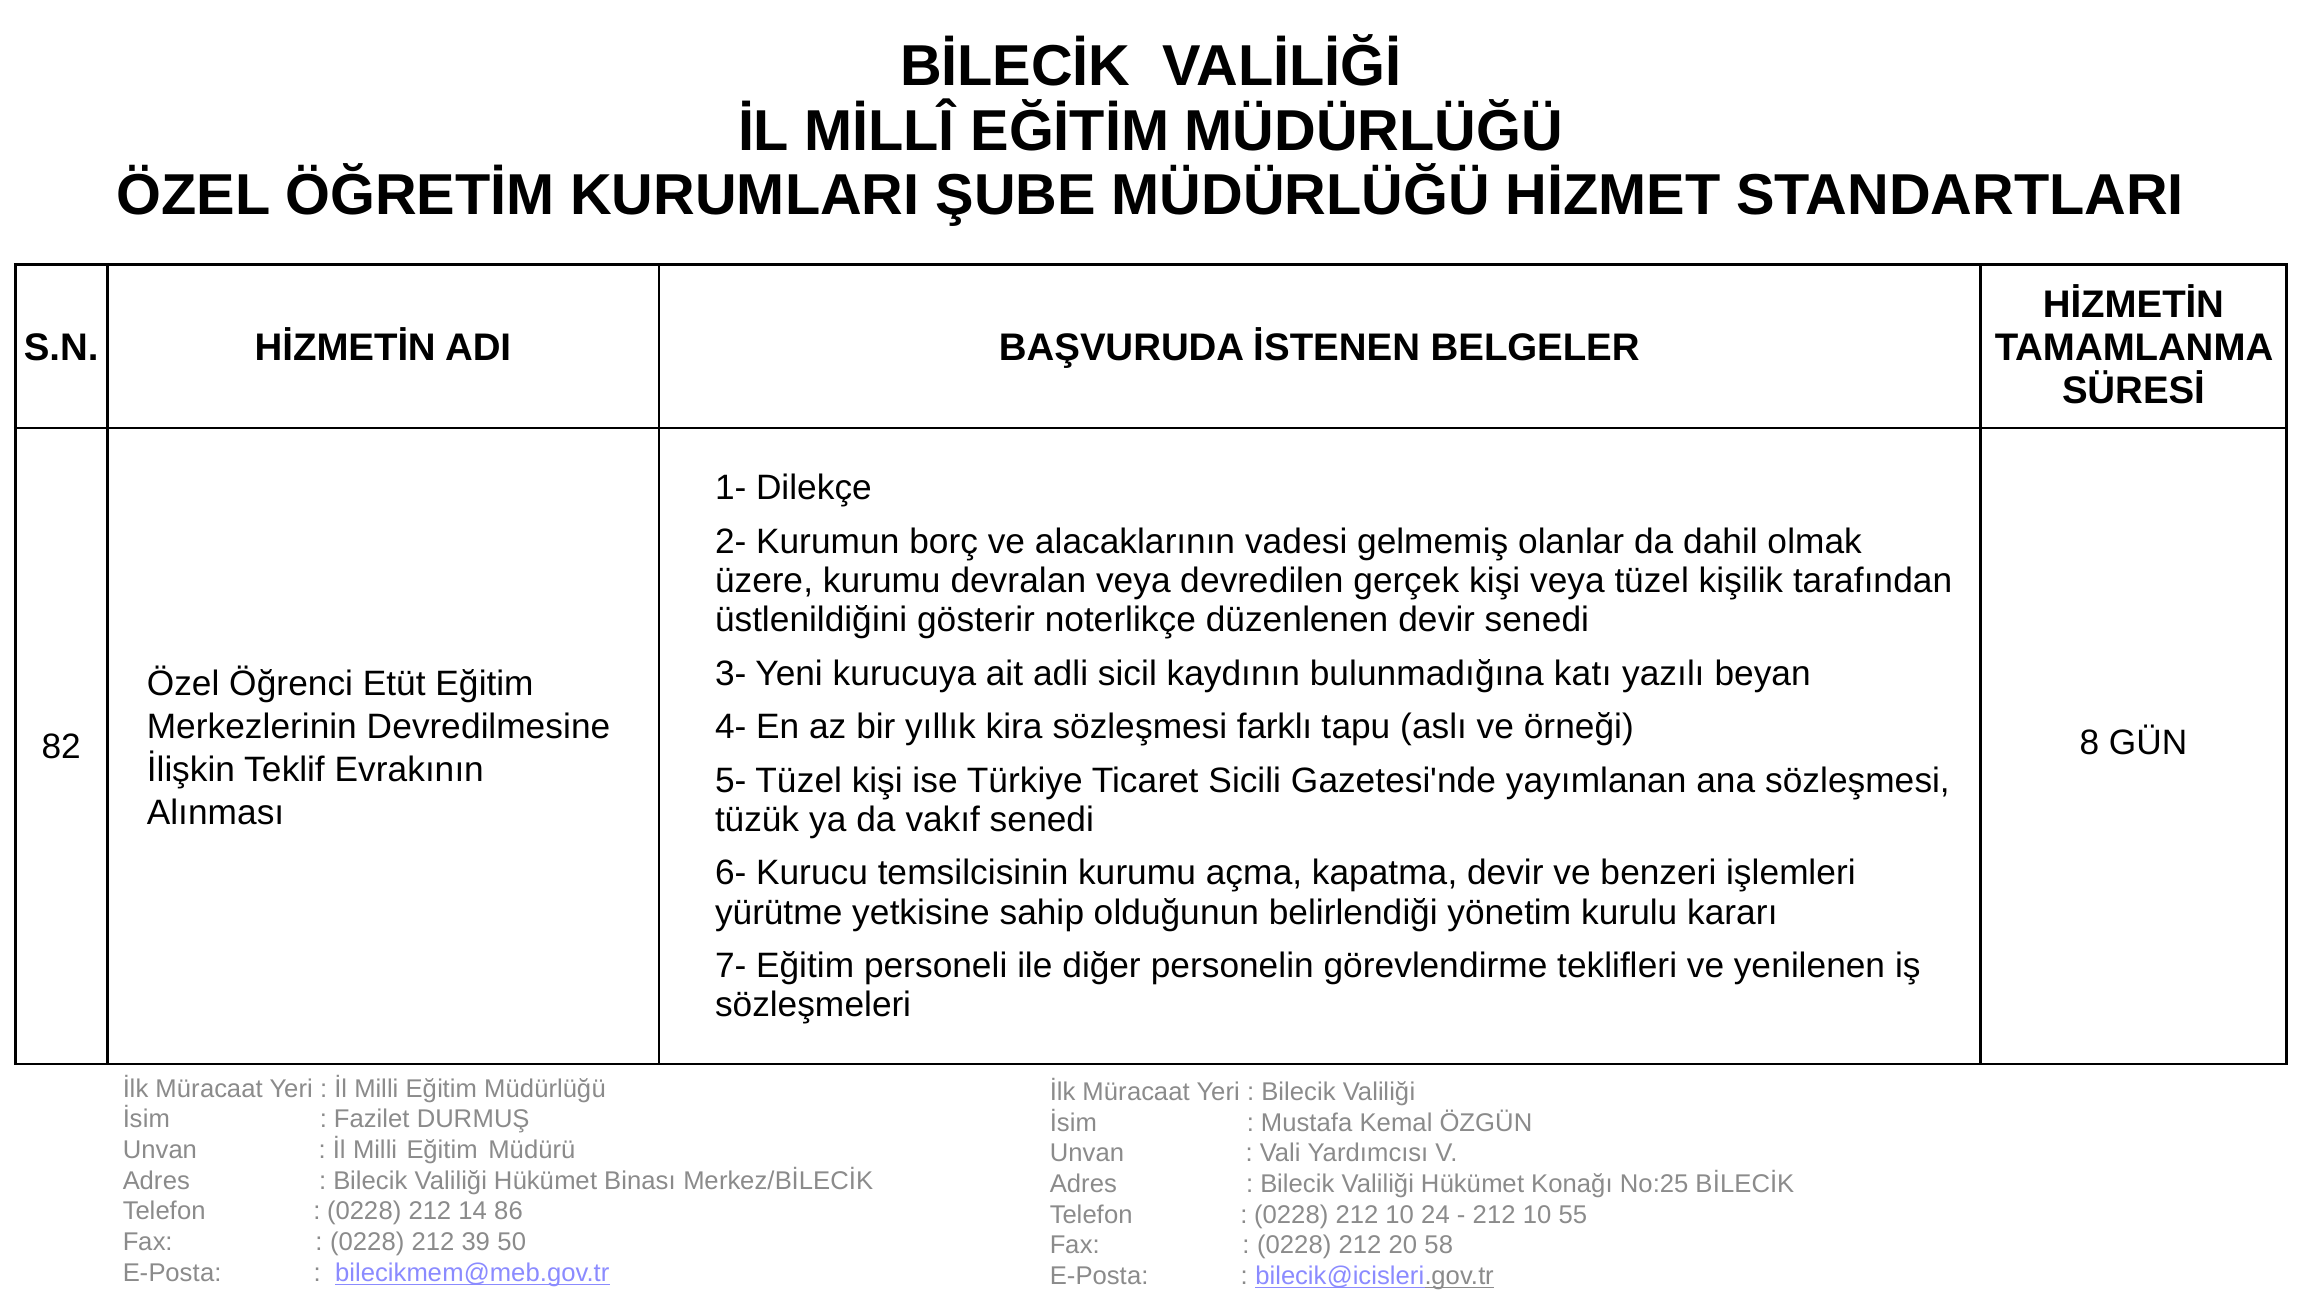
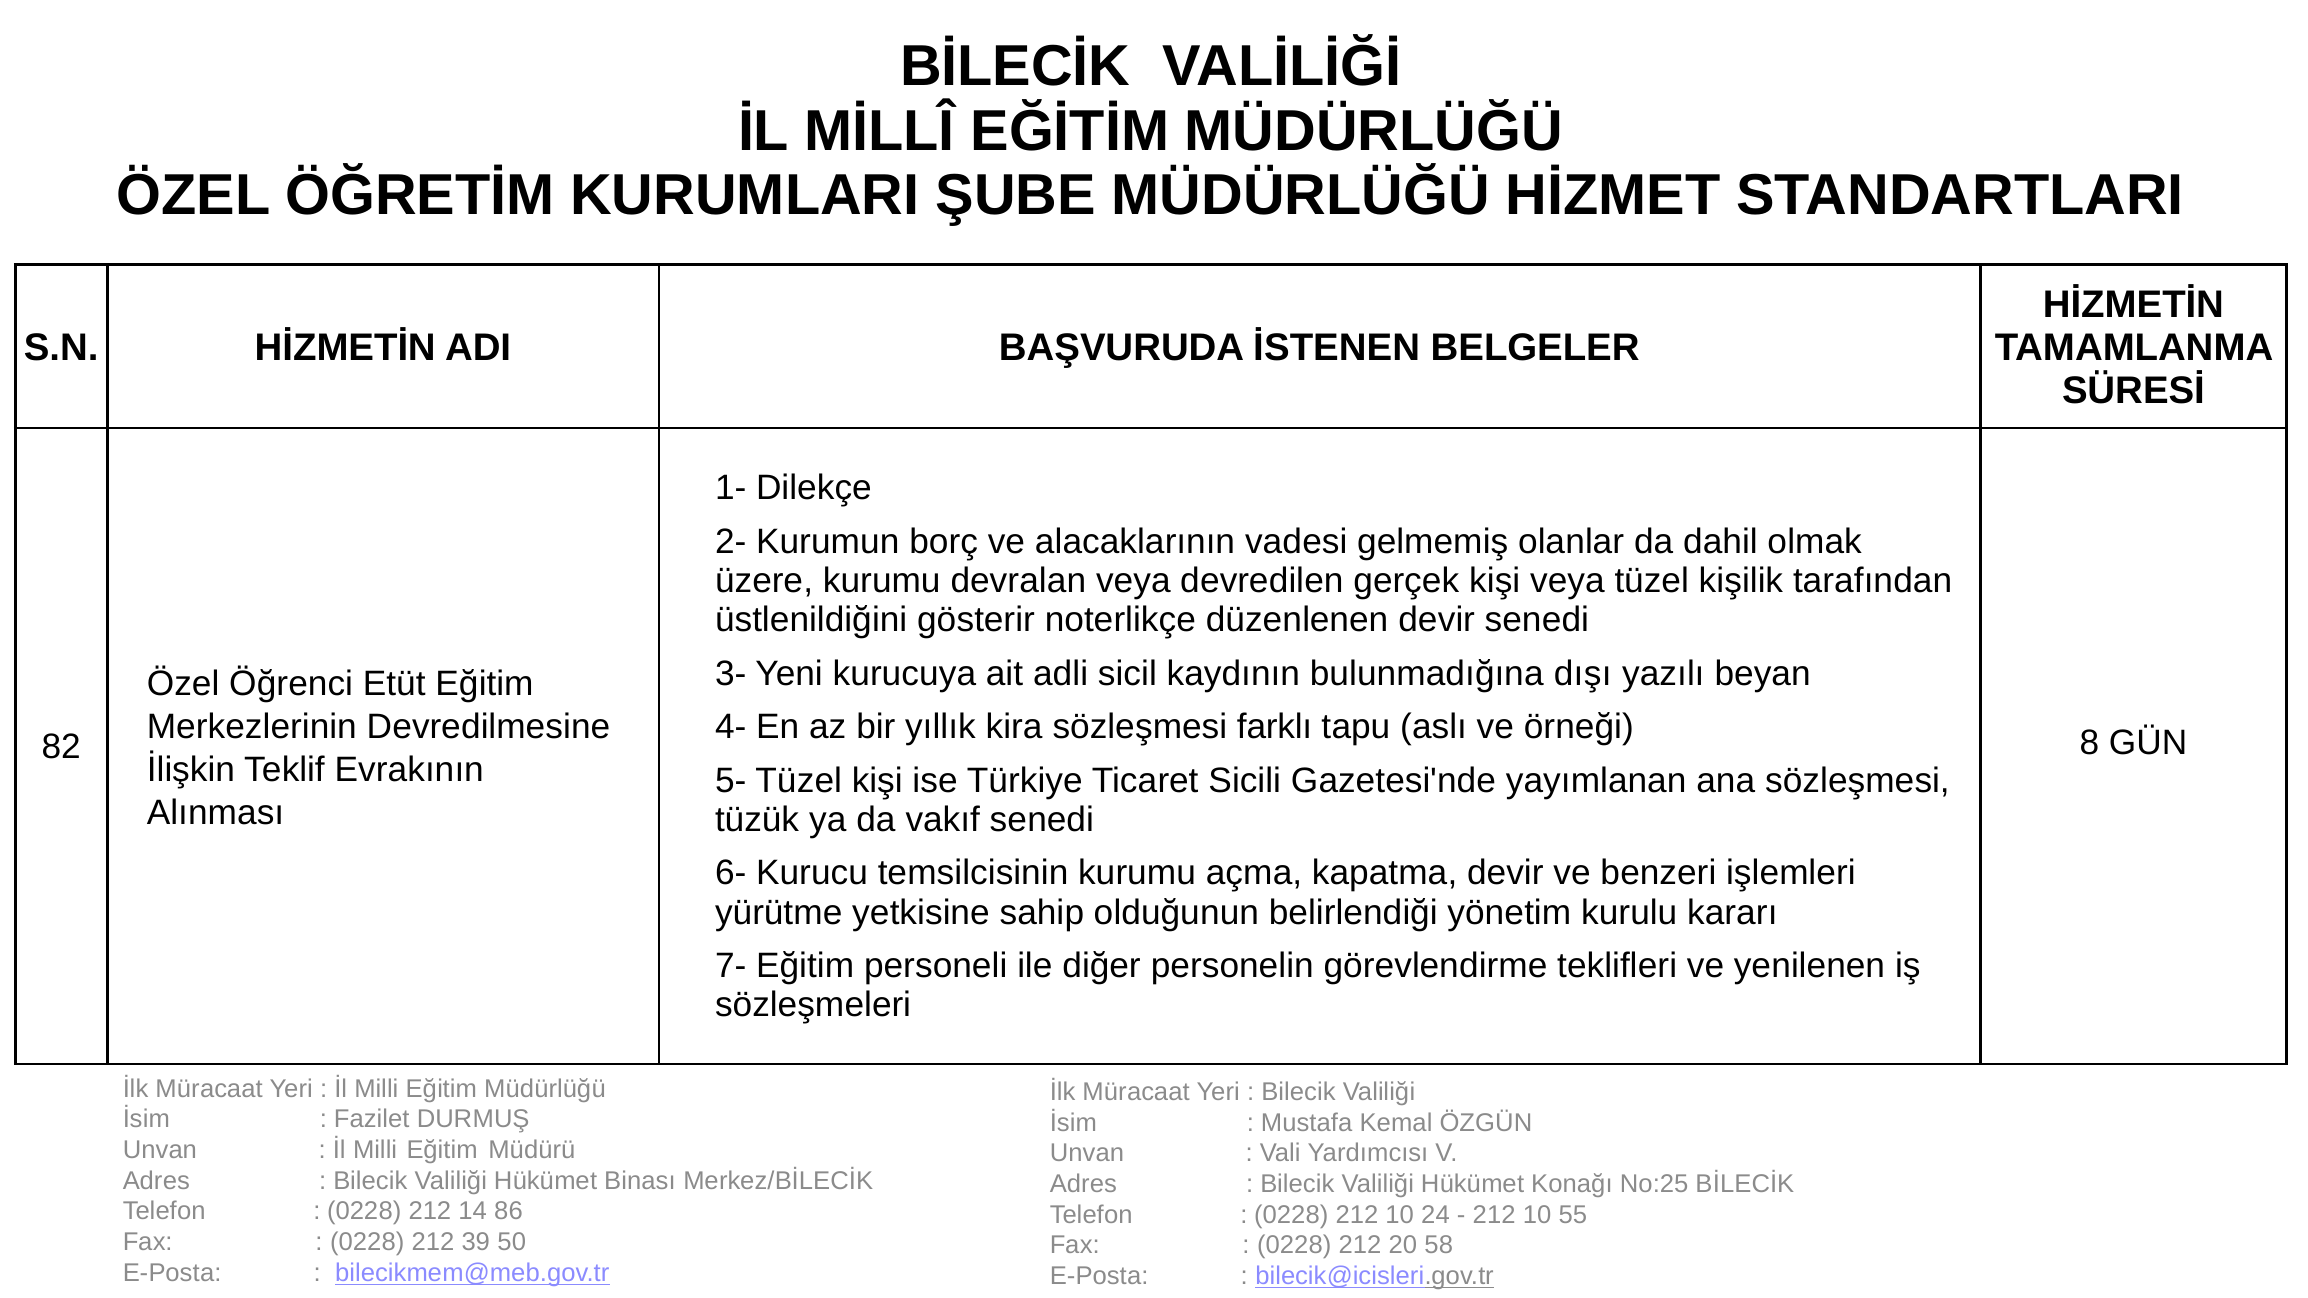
katı: katı -> dışı
